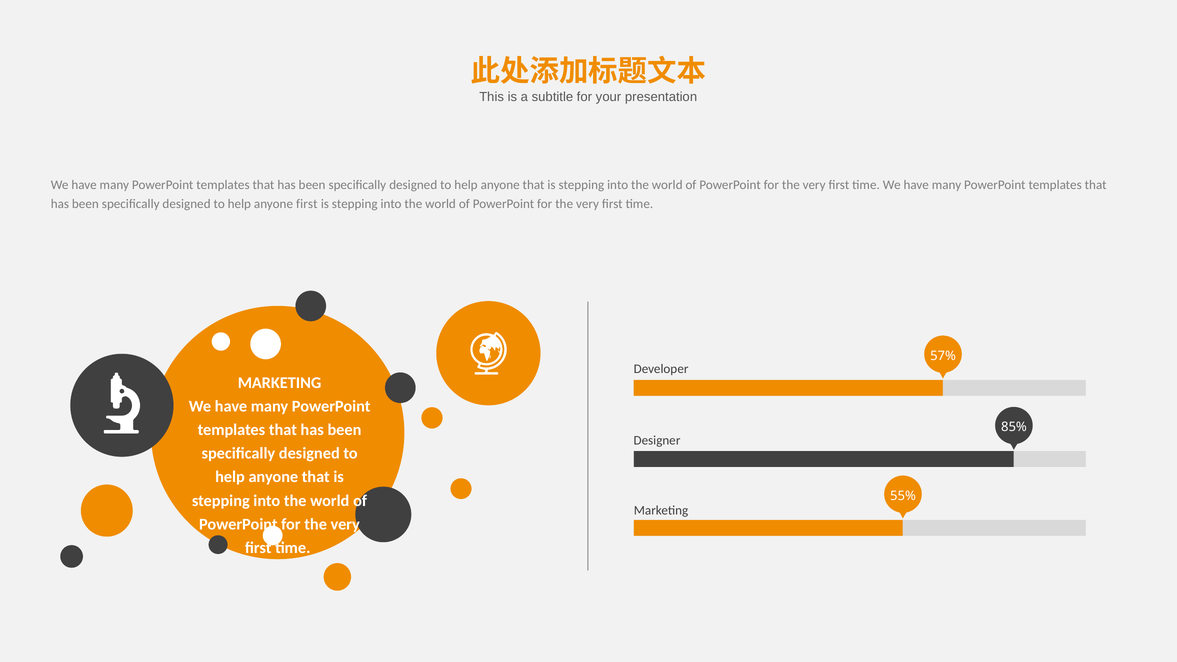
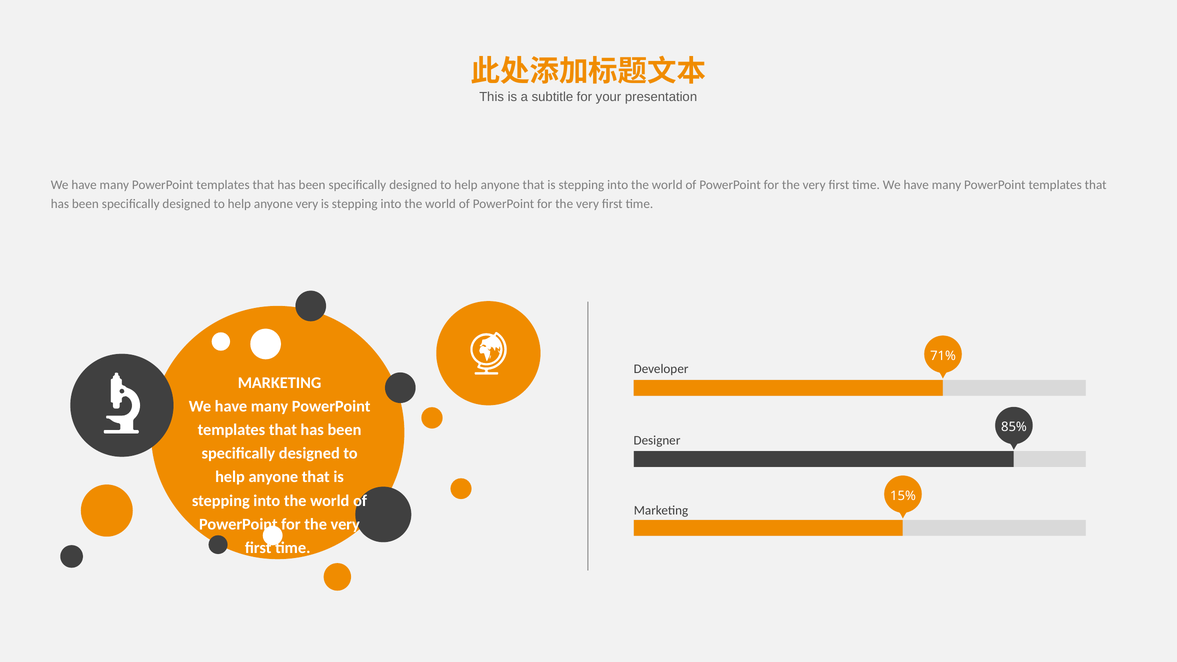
anyone first: first -> very
57%: 57% -> 71%
55%: 55% -> 15%
